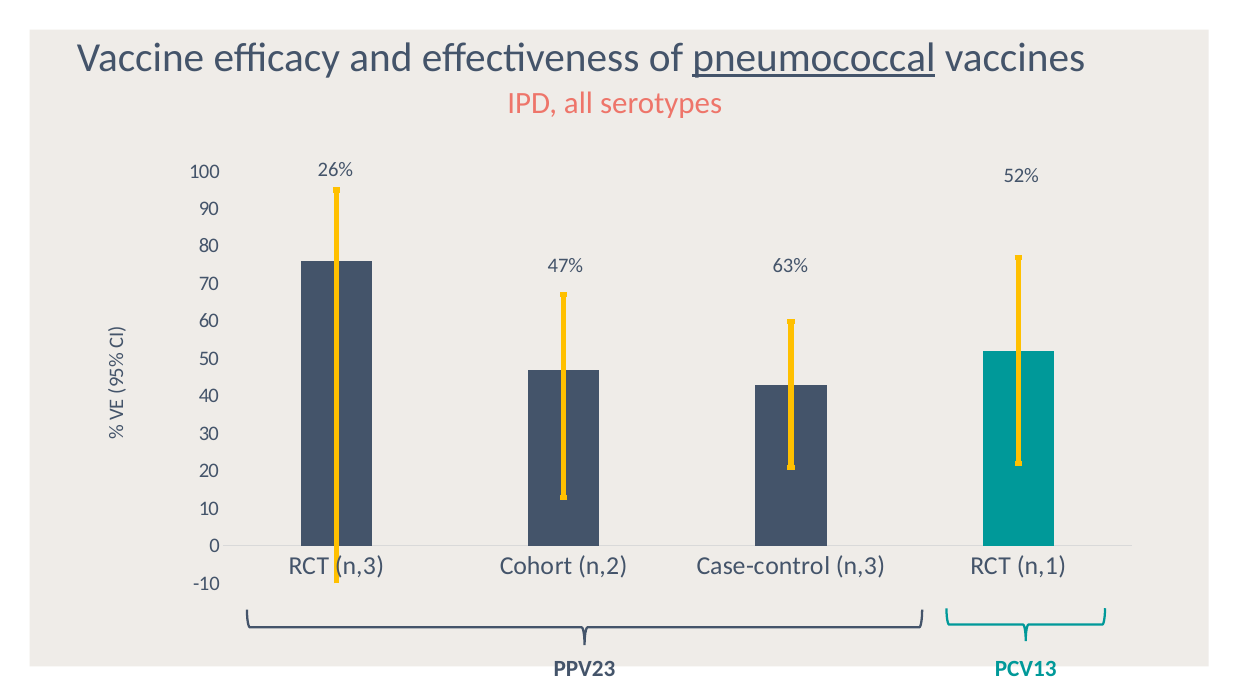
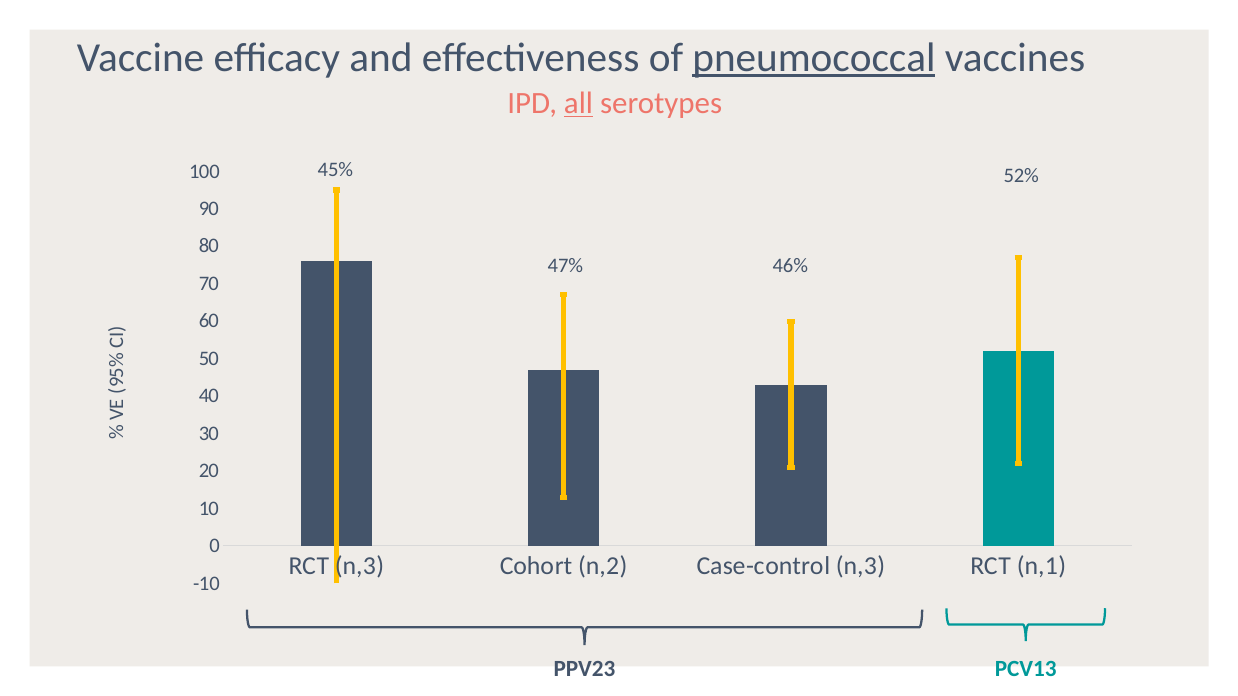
all underline: none -> present
26%: 26% -> 45%
63%: 63% -> 46%
